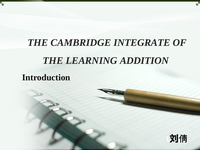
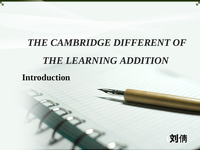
INTEGRATE: INTEGRATE -> DIFFERENT
